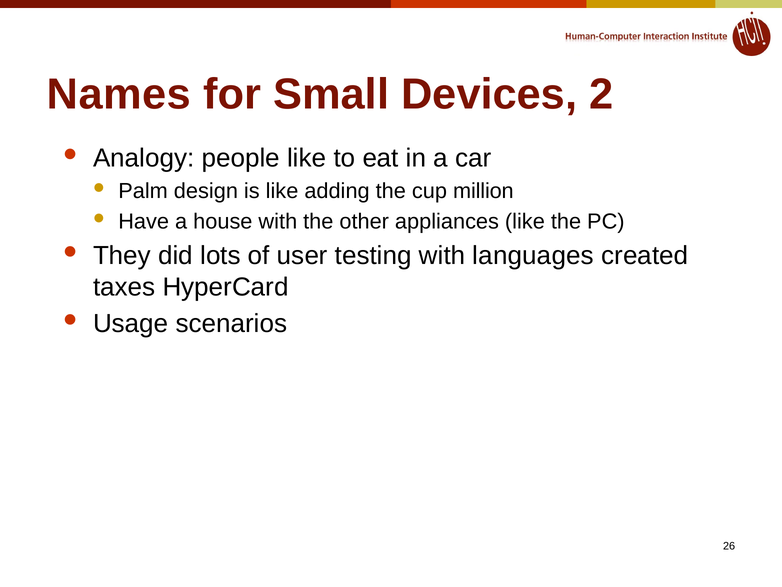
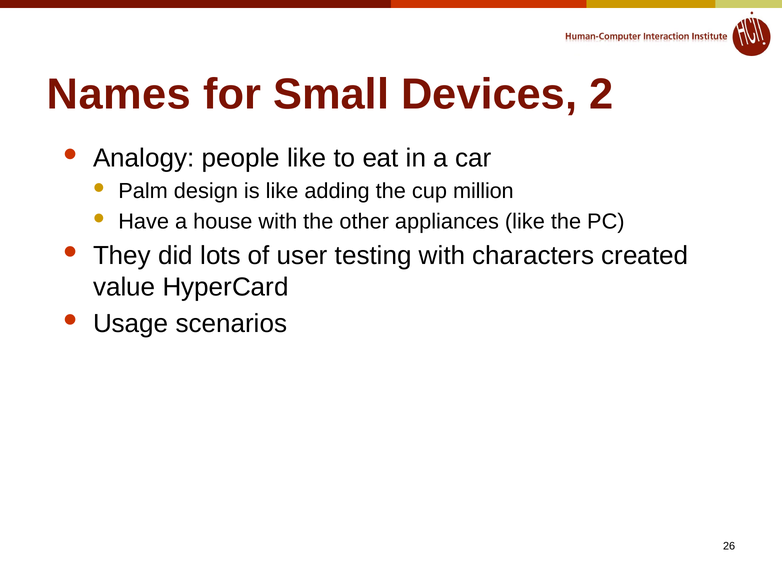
languages: languages -> characters
taxes: taxes -> value
